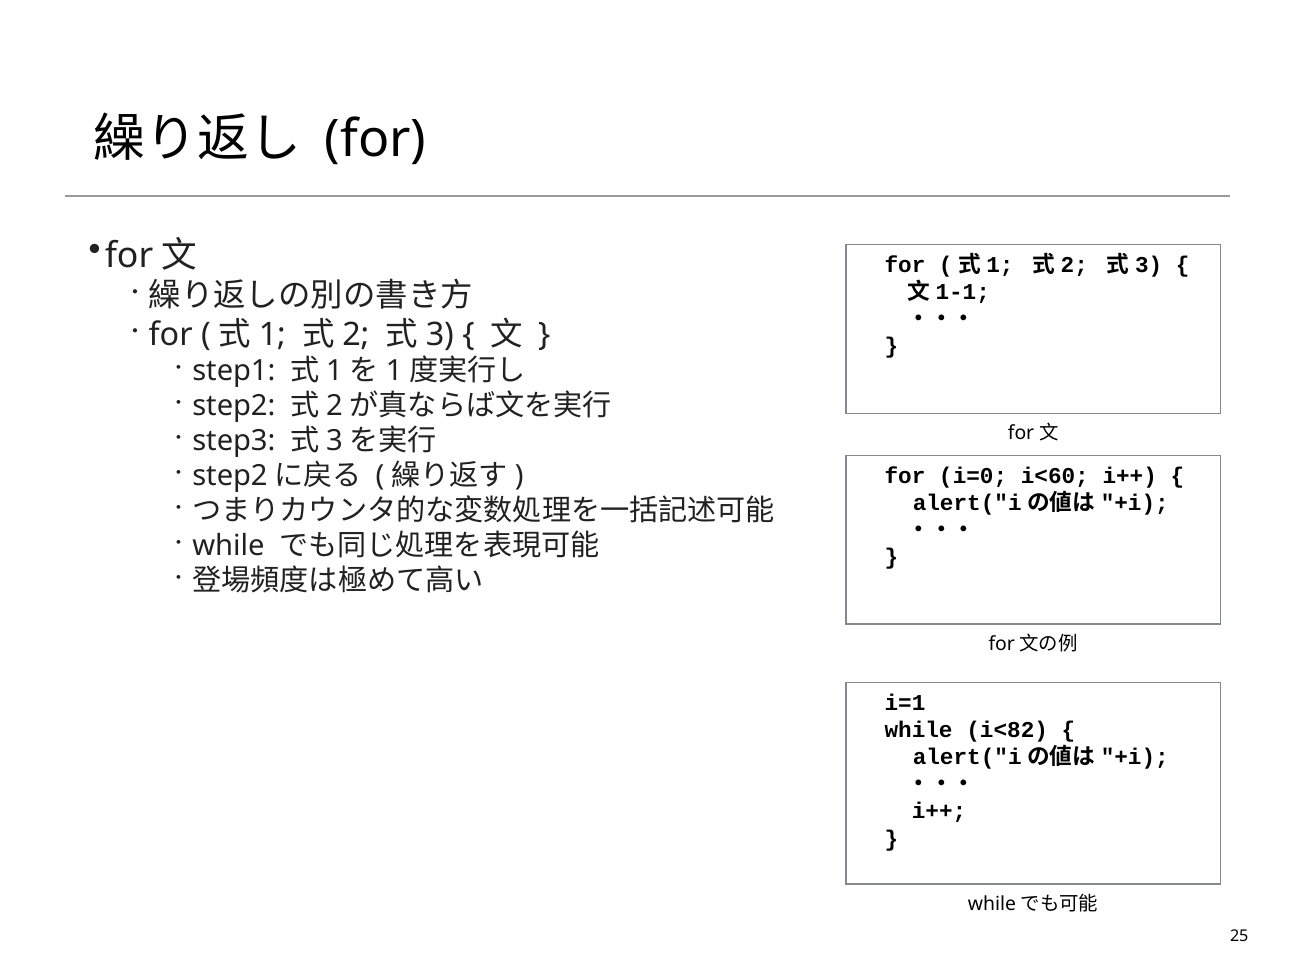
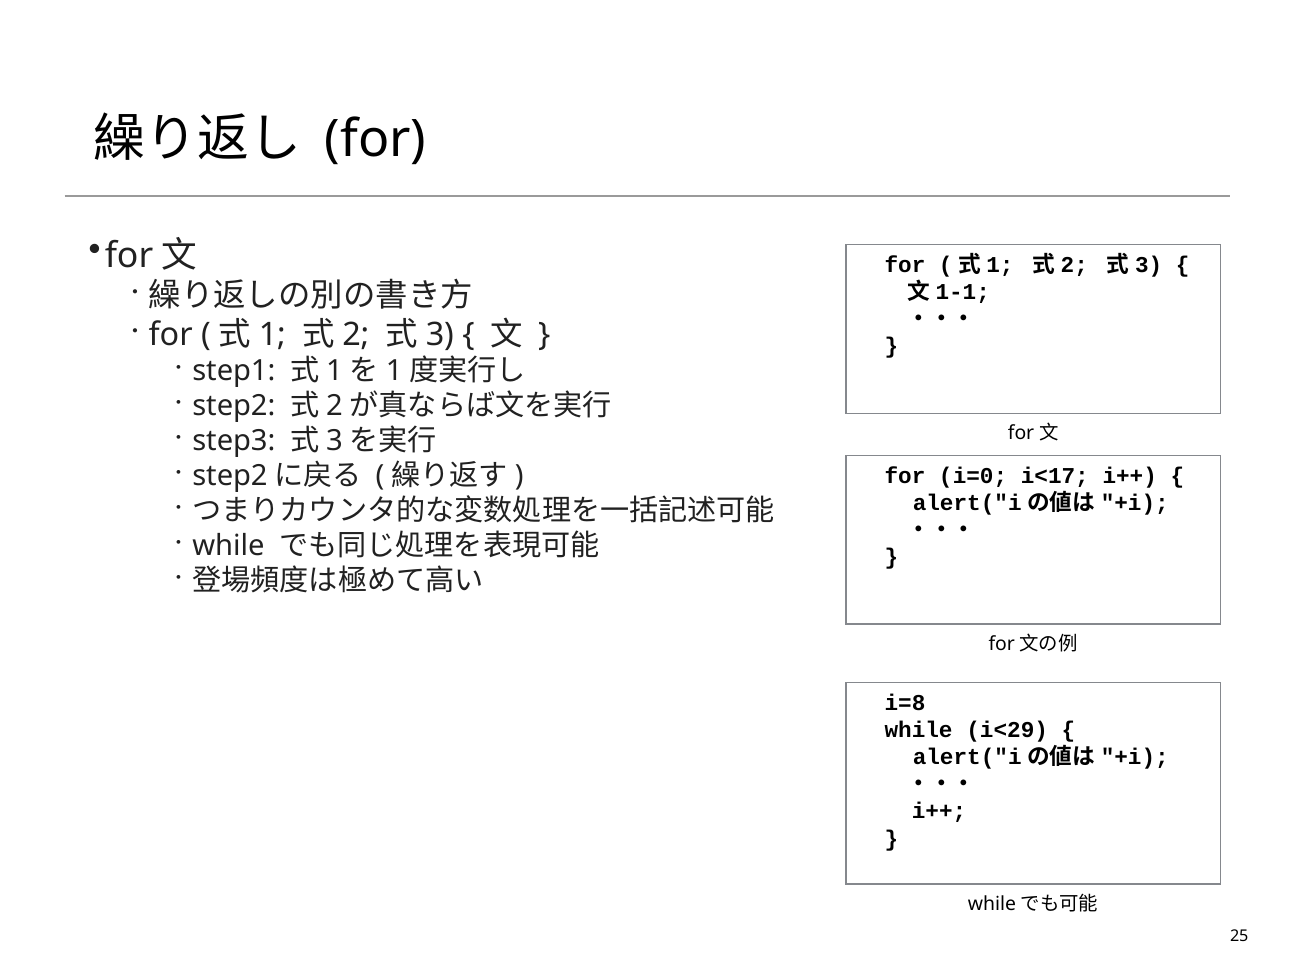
i<60: i<60 -> i<17
i=1: i=1 -> i=8
i<82: i<82 -> i<29
